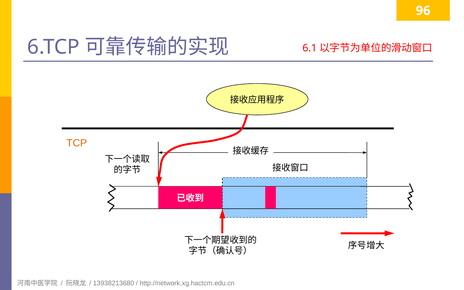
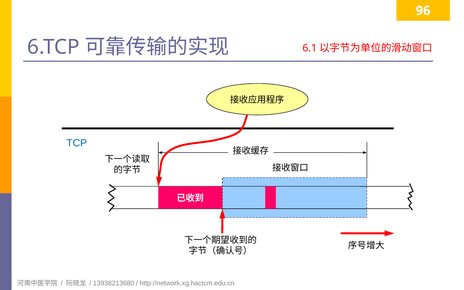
TCP colour: orange -> blue
